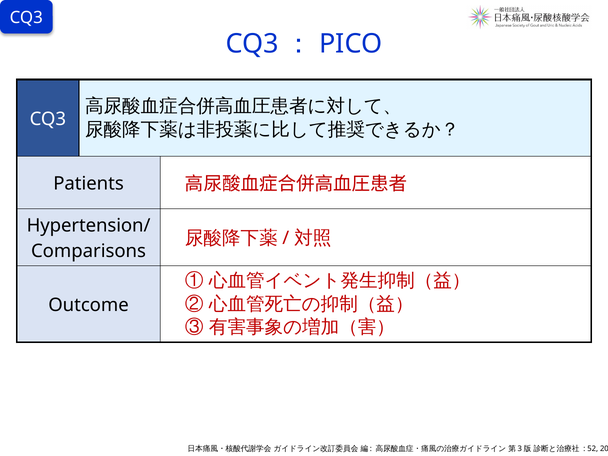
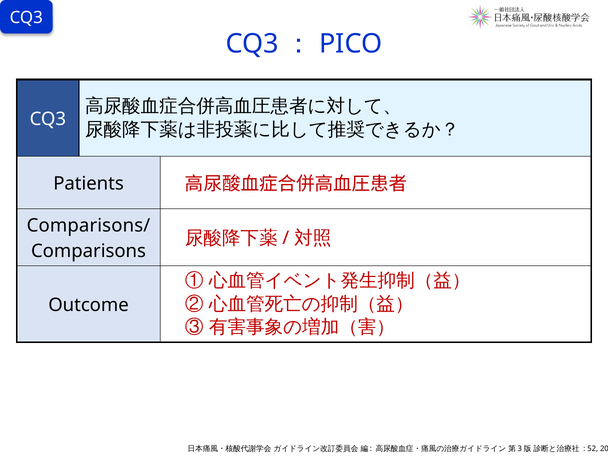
Hypertension/: Hypertension/ -> Comparisons/
